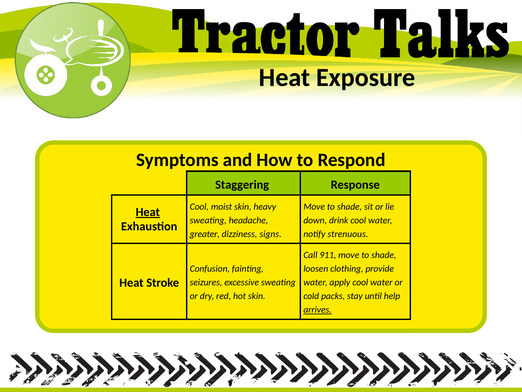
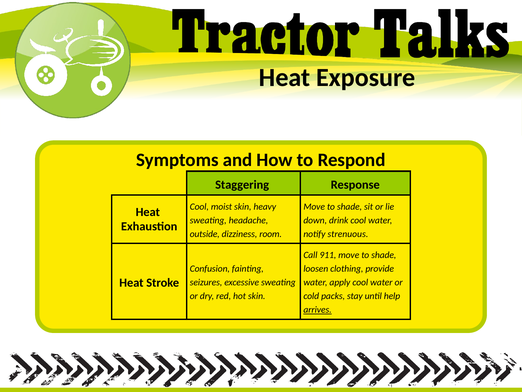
Heat at (148, 212) underline: present -> none
greater: greater -> outside
signs: signs -> room
